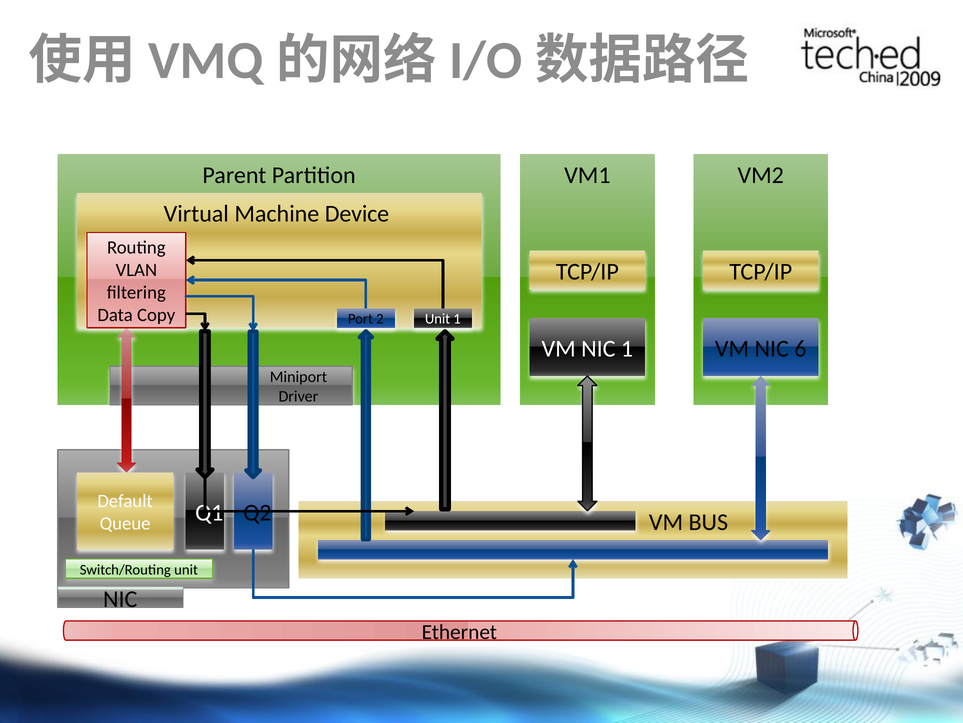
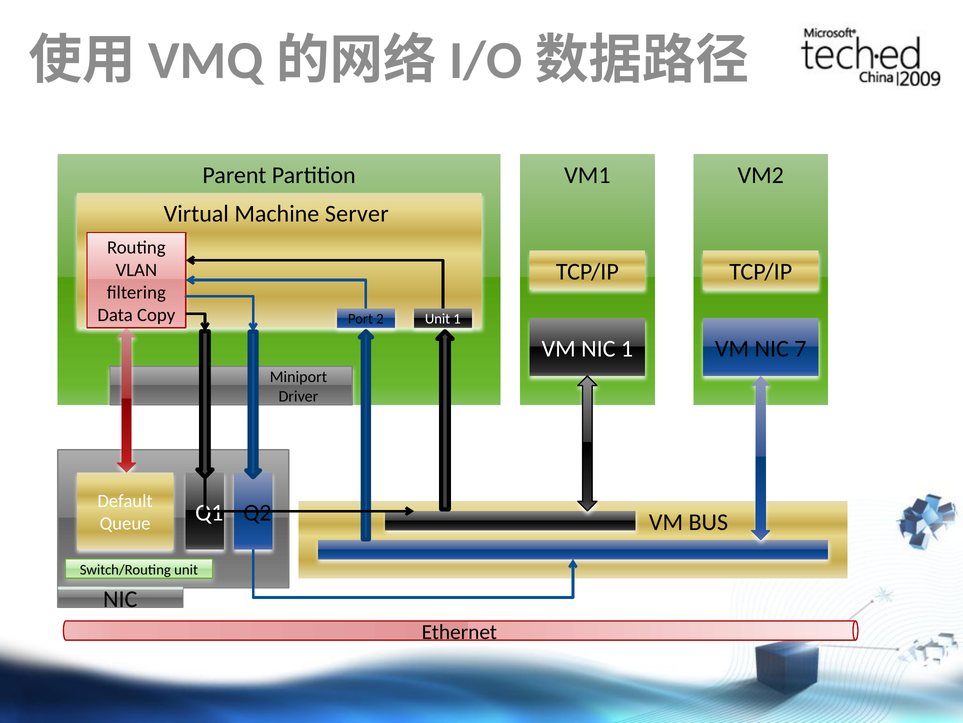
Device: Device -> Server
6: 6 -> 7
